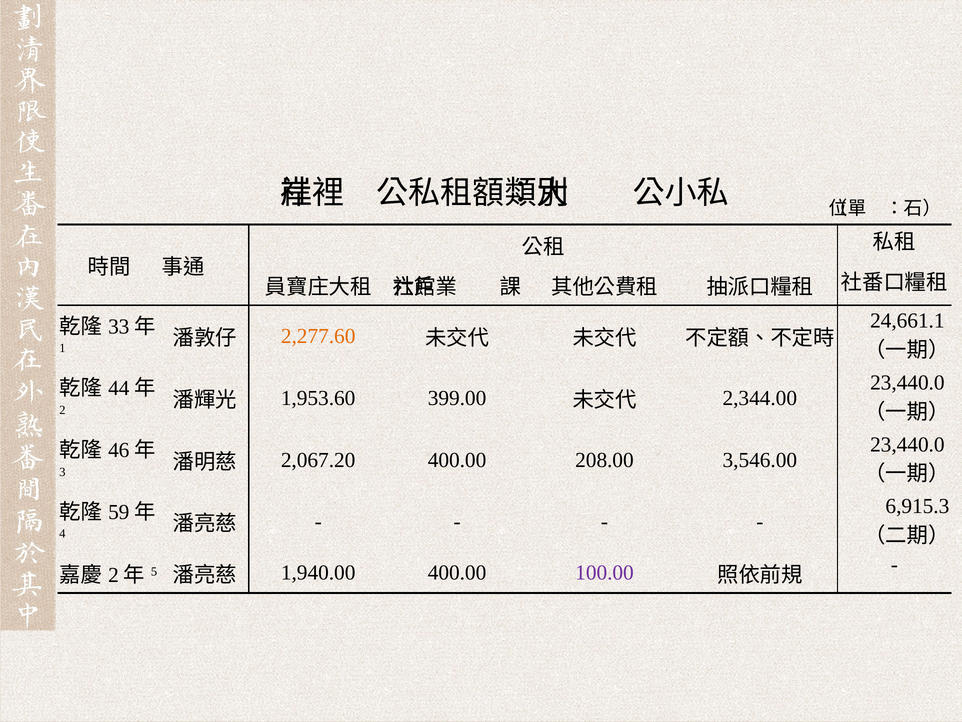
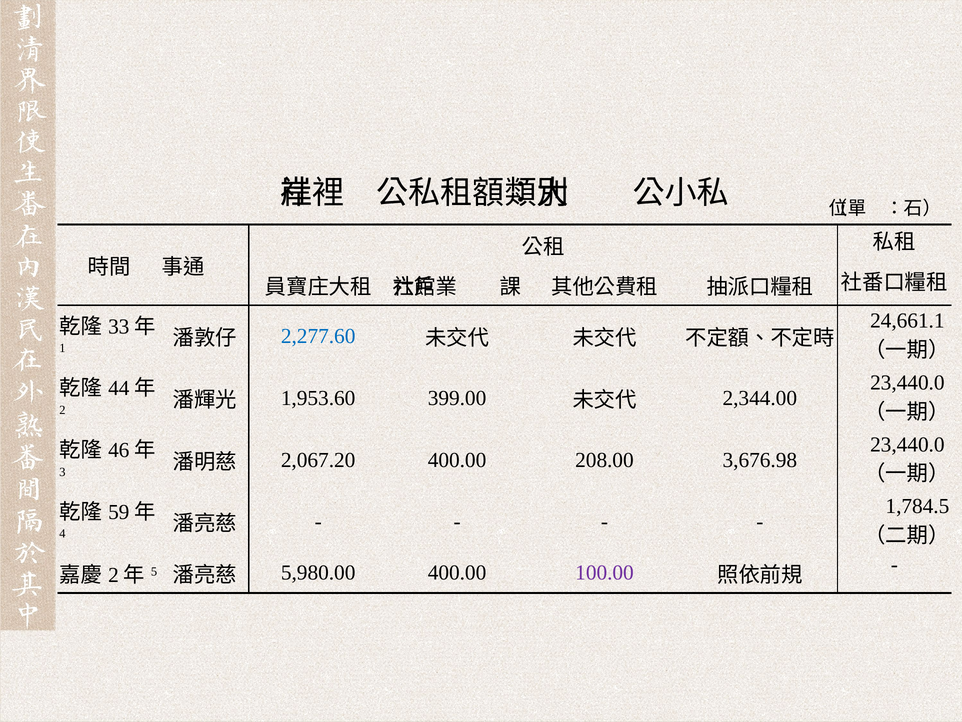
2,277.60 colour: orange -> blue
3,546.00: 3,546.00 -> 3,676.98
6,915.3: 6,915.3 -> 1,784.5
1,940.00: 1,940.00 -> 5,980.00
